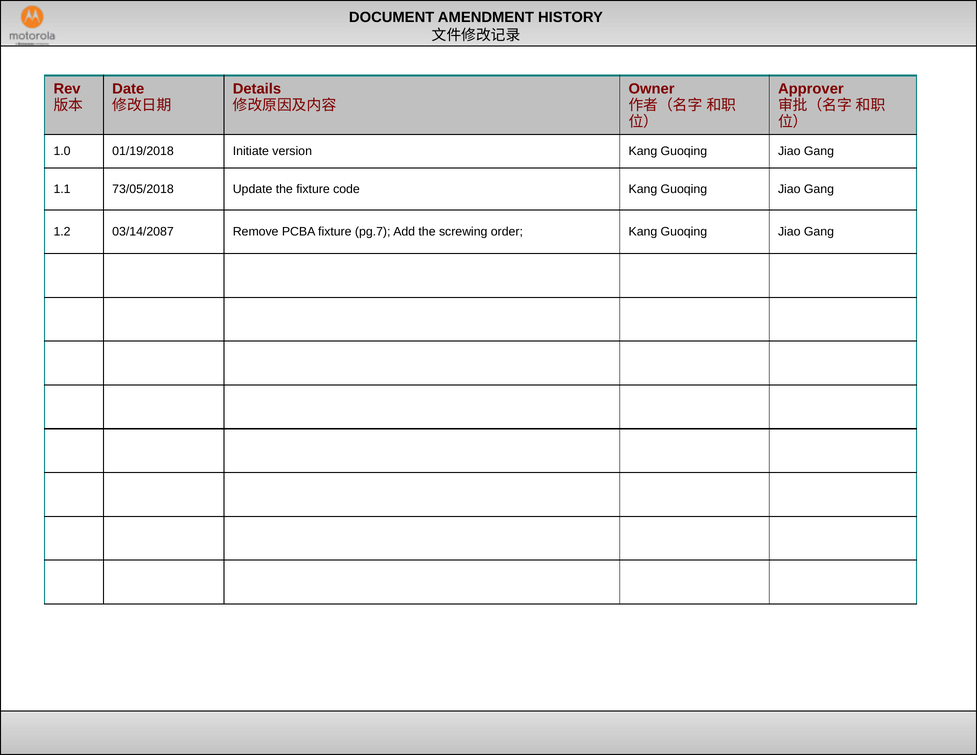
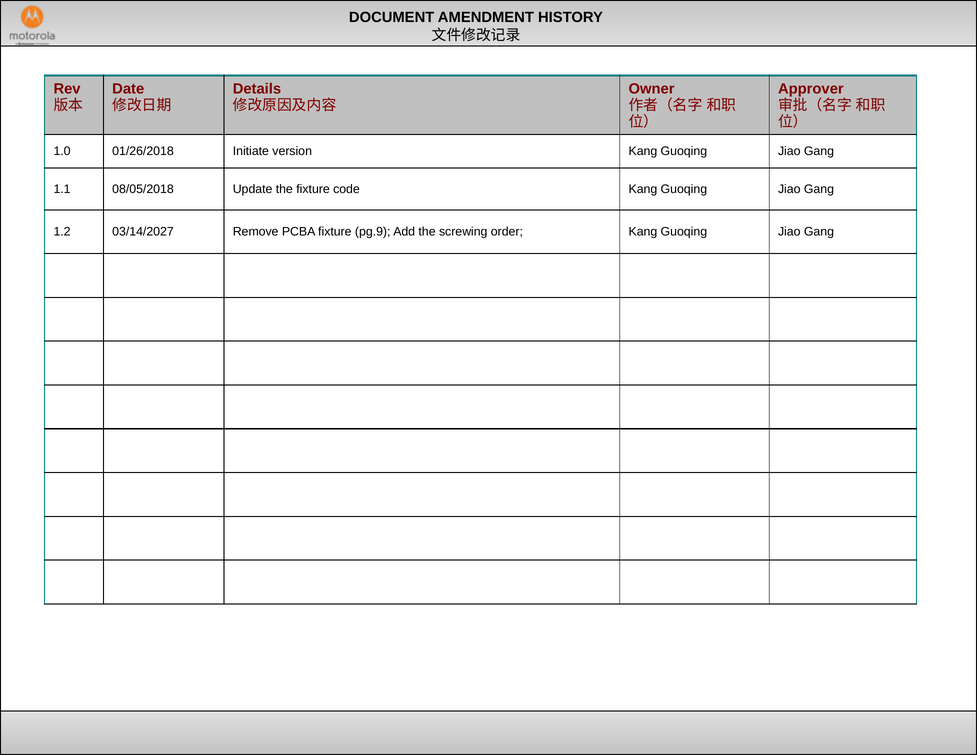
01/19/2018: 01/19/2018 -> 01/26/2018
73/05/2018: 73/05/2018 -> 08/05/2018
03/14/2087: 03/14/2087 -> 03/14/2027
pg.7: pg.7 -> pg.9
